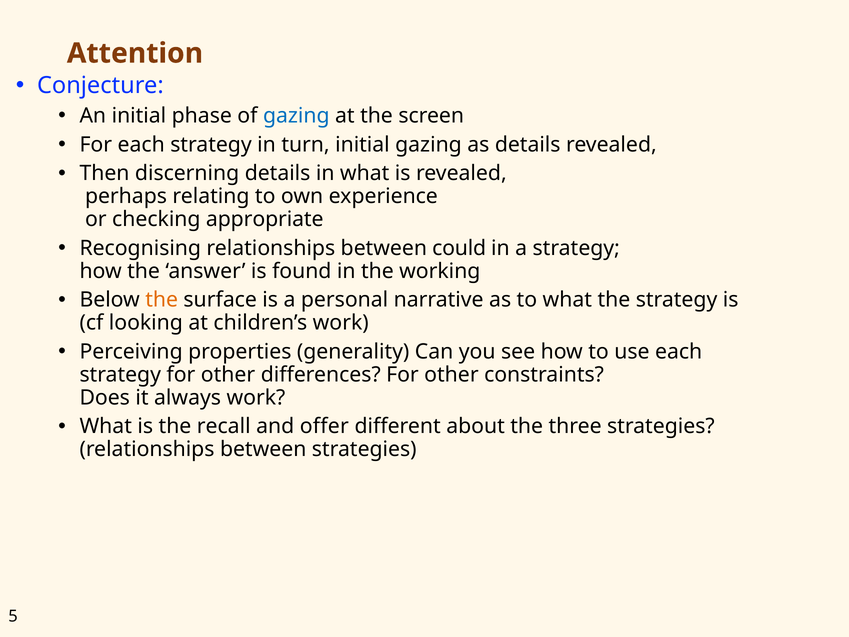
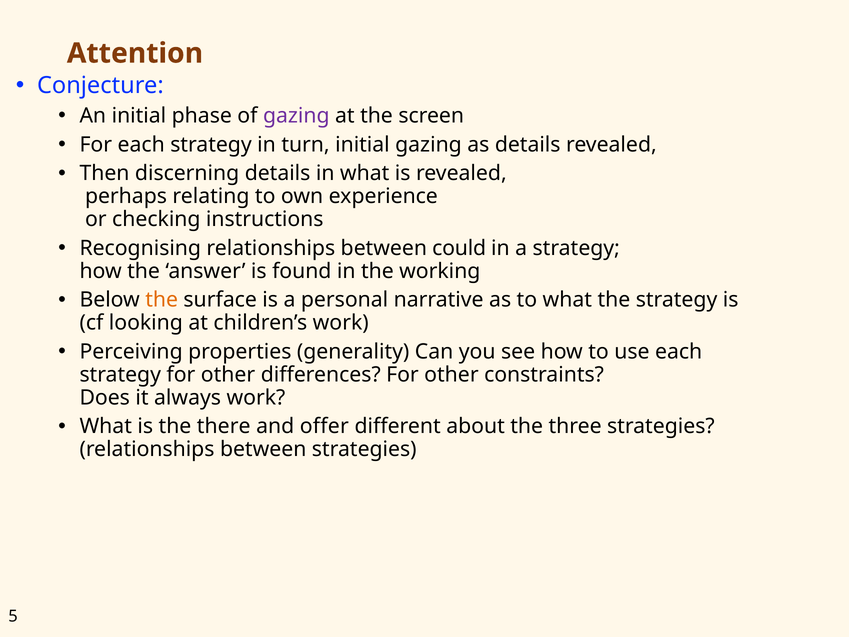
gazing at (296, 116) colour: blue -> purple
appropriate: appropriate -> instructions
recall: recall -> there
